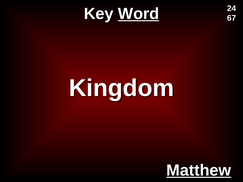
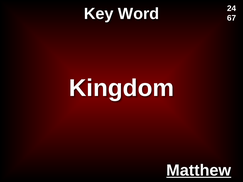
Word underline: present -> none
